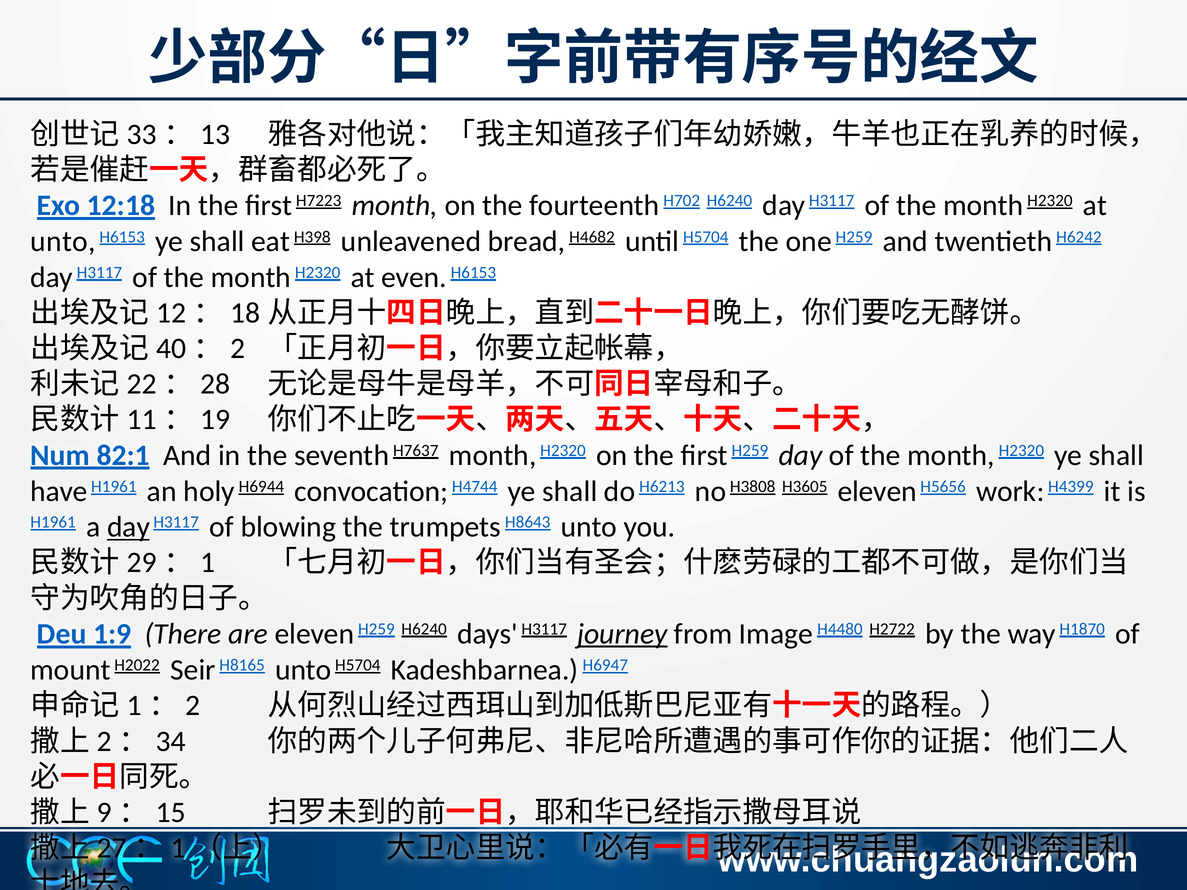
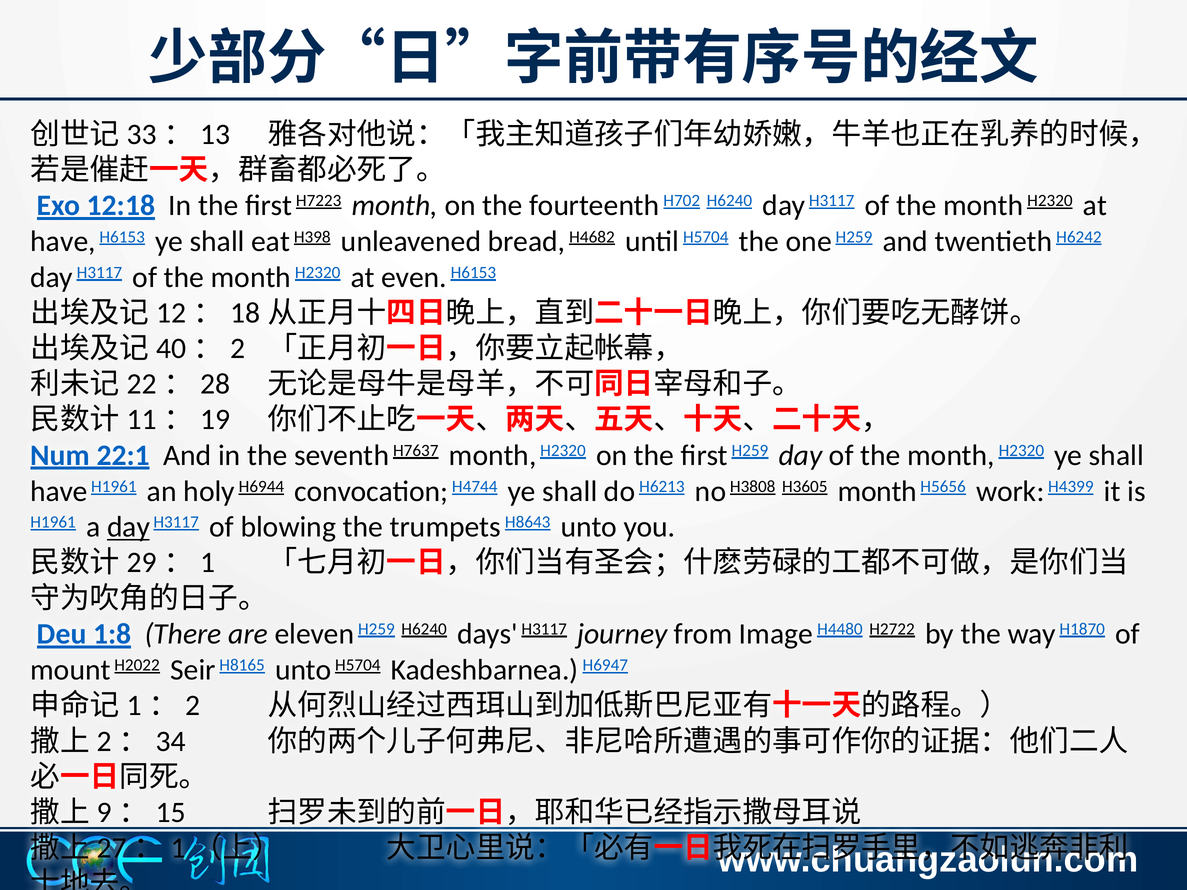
unto at (63, 242): unto -> have
82:1: 82:1 -> 22:1
H3605 eleven: eleven -> month
1:9: 1:9 -> 1:8
journey underline: present -> none
